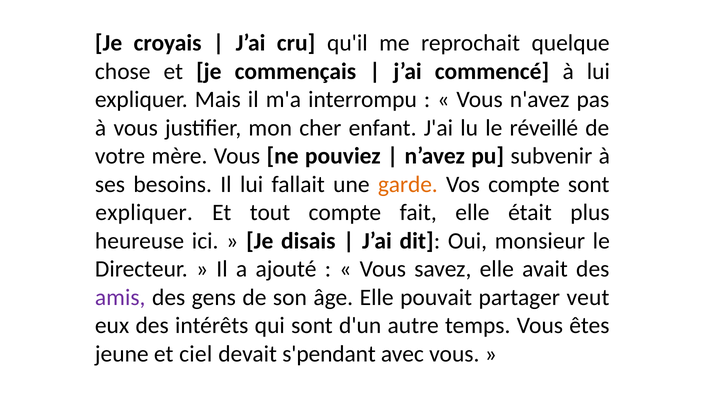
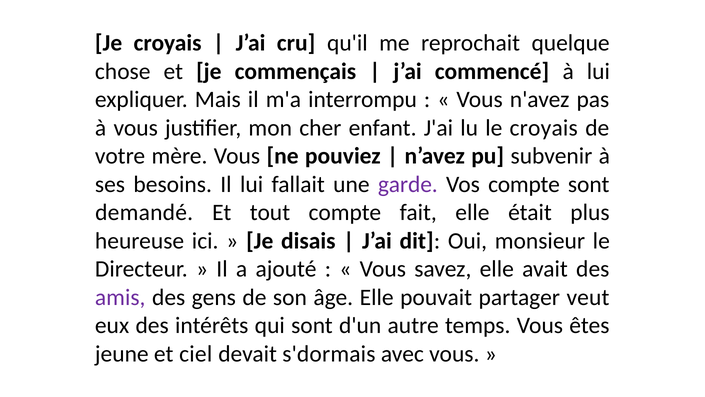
le réveillé: réveillé -> croyais
garde colour: orange -> purple
expliquer at (144, 212): expliquer -> demandé
s'pendant: s'pendant -> s'dormais
